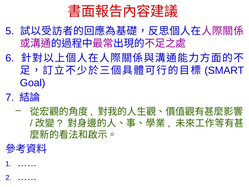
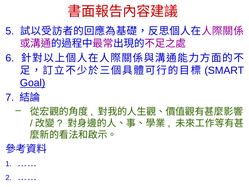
Goal underline: none -> present
